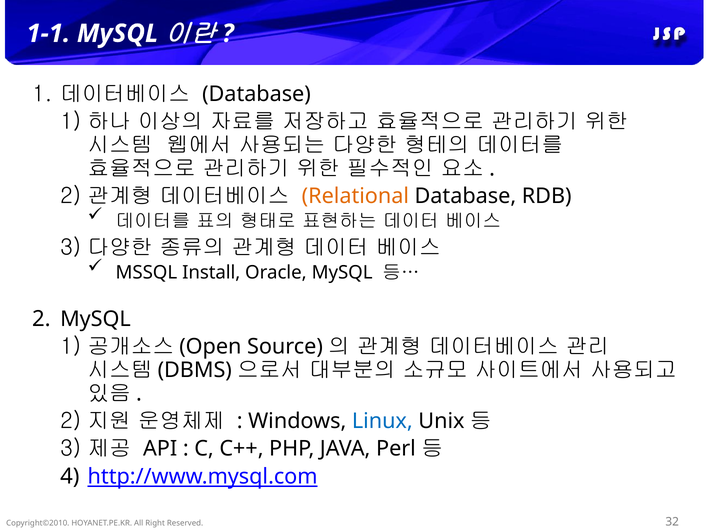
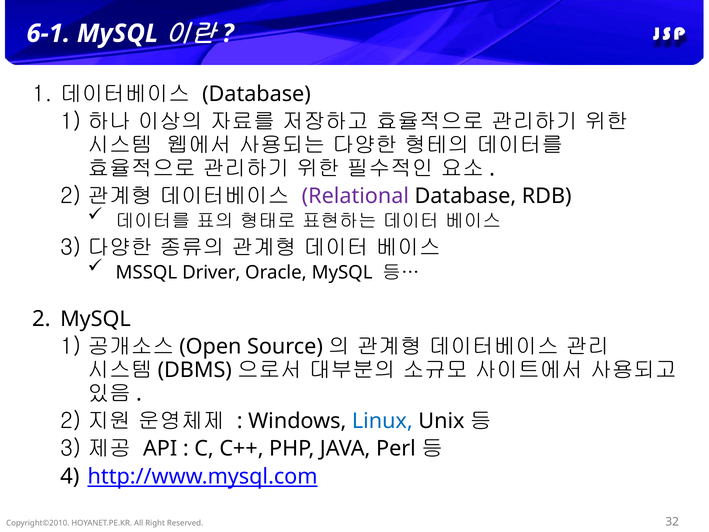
1-1: 1-1 -> 6-1
Relational colour: orange -> purple
Install: Install -> Driver
